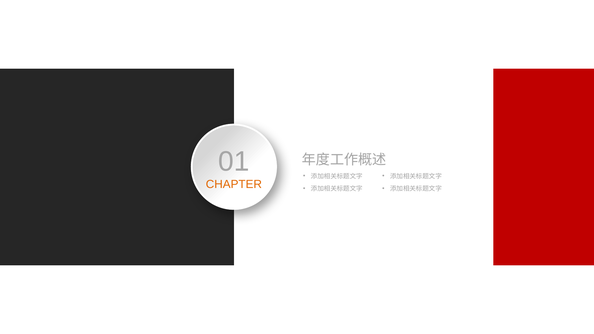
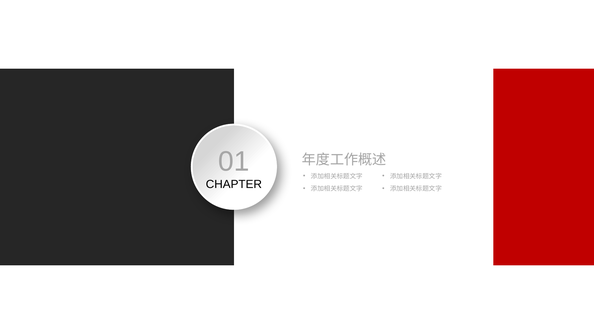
CHAPTER colour: orange -> black
